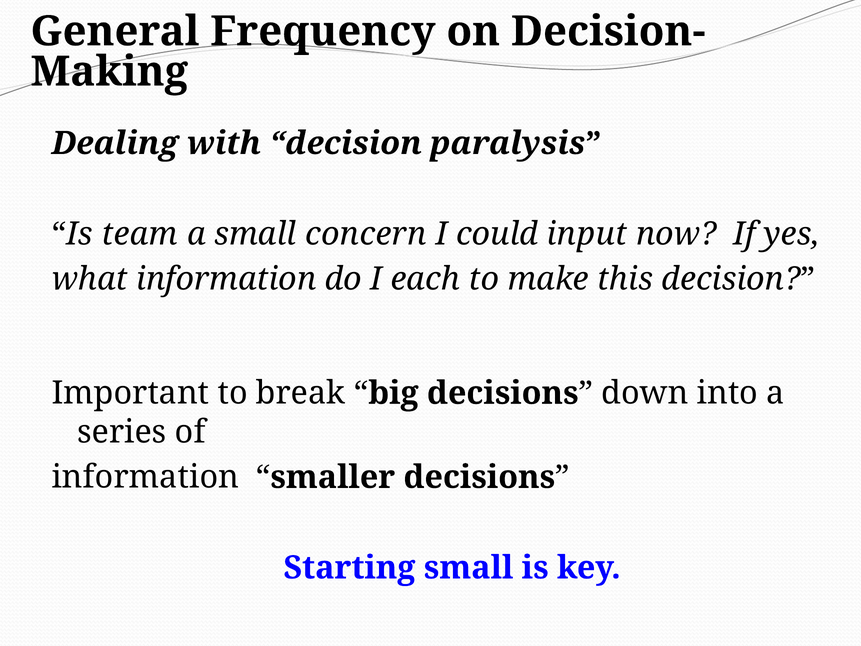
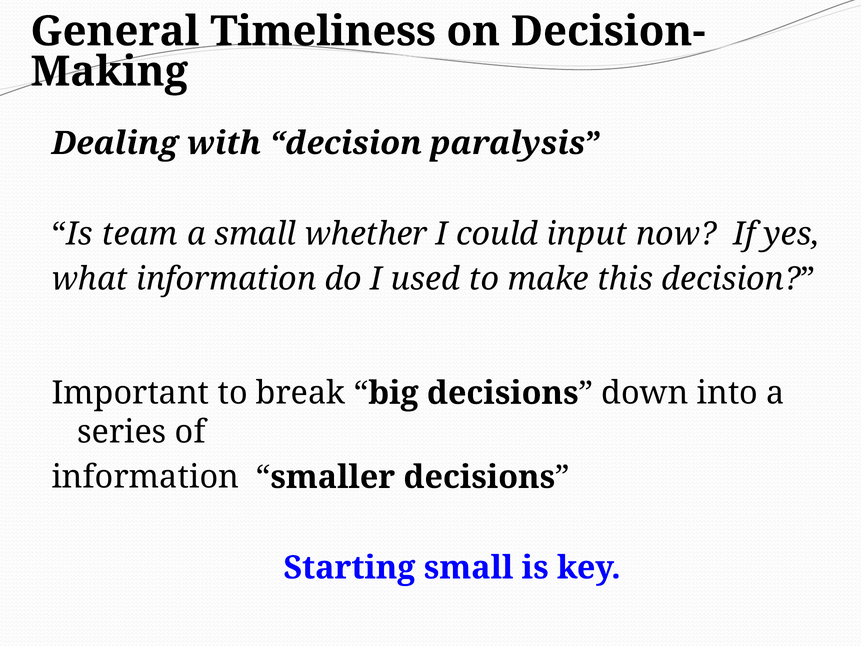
Frequency: Frequency -> Timeliness
concern: concern -> whether
each: each -> used
